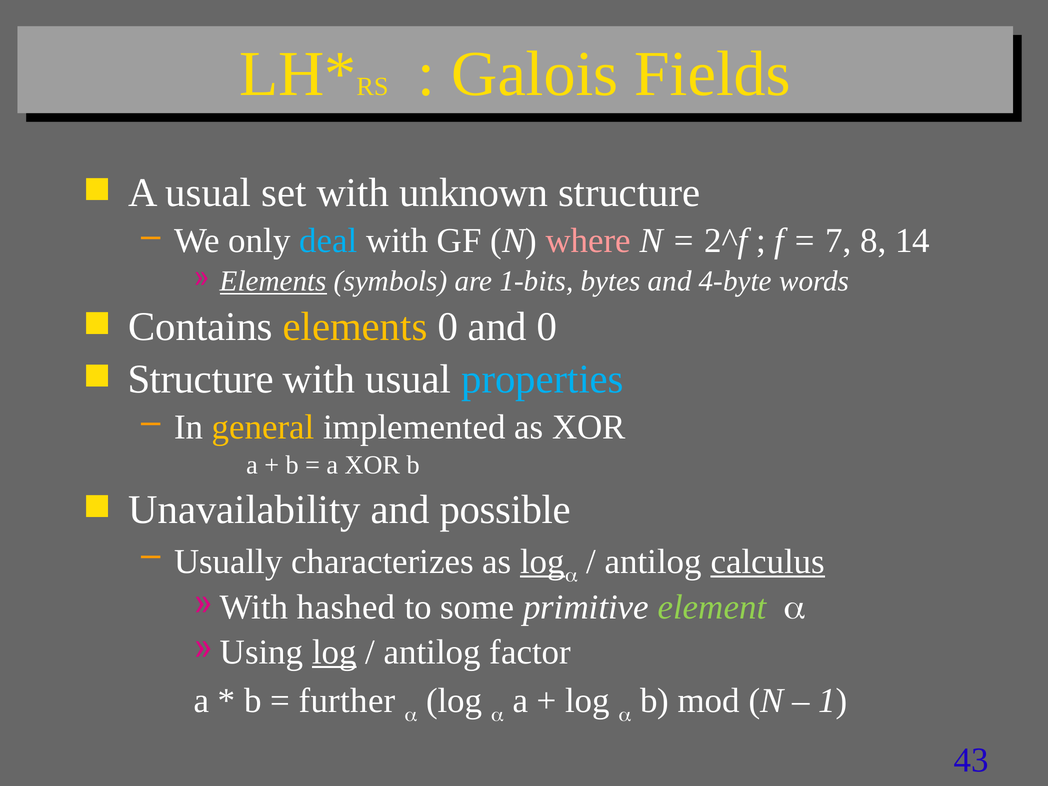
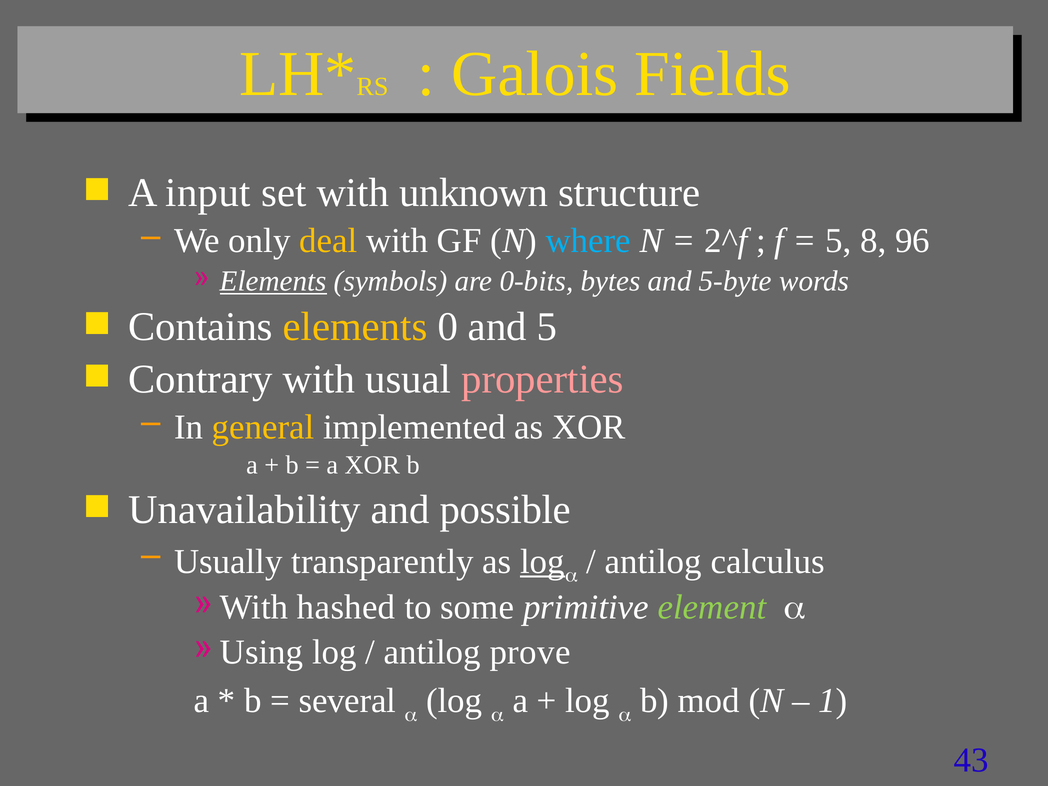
A usual: usual -> input
deal colour: light blue -> yellow
where colour: pink -> light blue
7 at (838, 241): 7 -> 5
14: 14 -> 96
1-bits: 1-bits -> 0-bits
4-byte: 4-byte -> 5-byte
and 0: 0 -> 5
Structure at (201, 379): Structure -> Contrary
properties colour: light blue -> pink
characterizes: characterizes -> transparently
calculus underline: present -> none
log at (334, 652) underline: present -> none
factor: factor -> prove
further: further -> several
